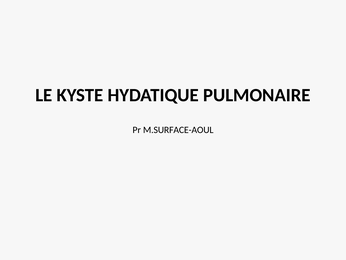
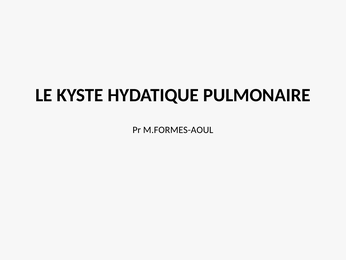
M.SURFACE-AOUL: M.SURFACE-AOUL -> M.FORMES-AOUL
